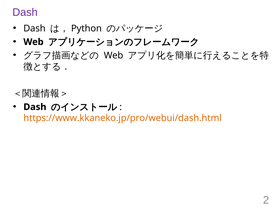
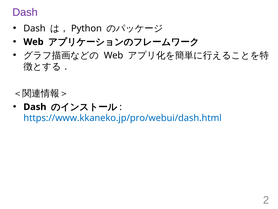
https://www.kkaneko.jp/pro/webui/dash.html colour: orange -> blue
